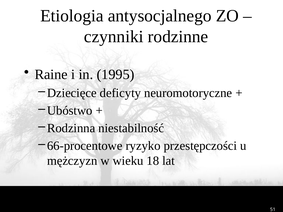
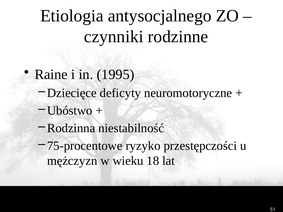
66-procentowe: 66-procentowe -> 75-procentowe
